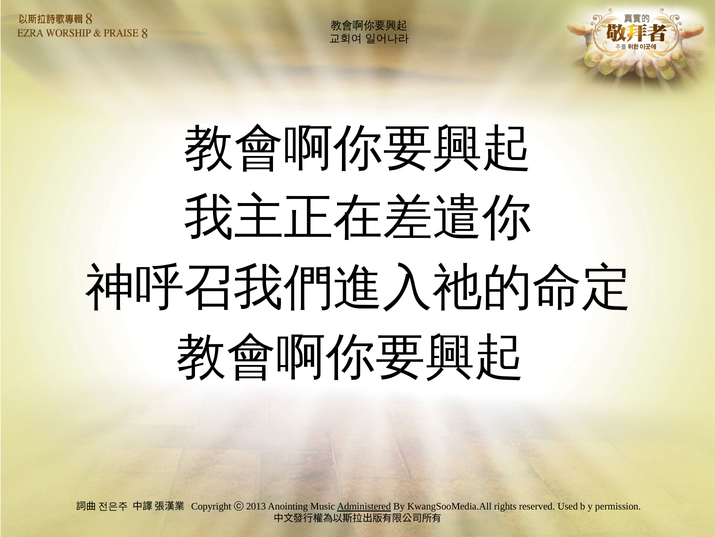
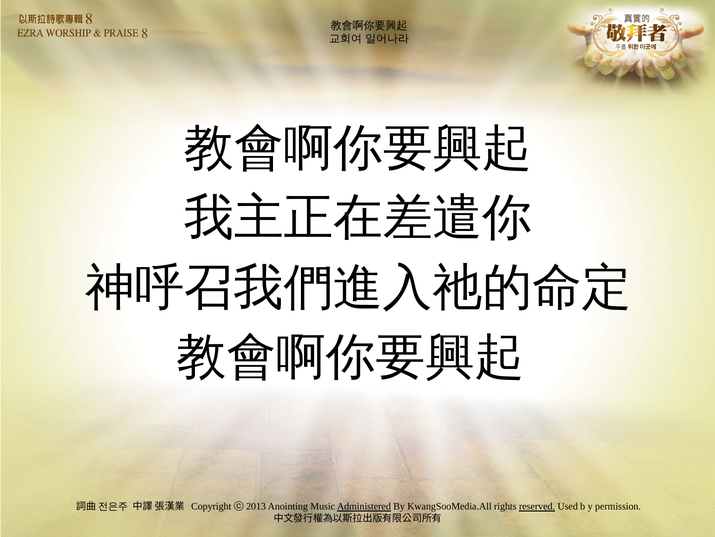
reserved underline: none -> present
